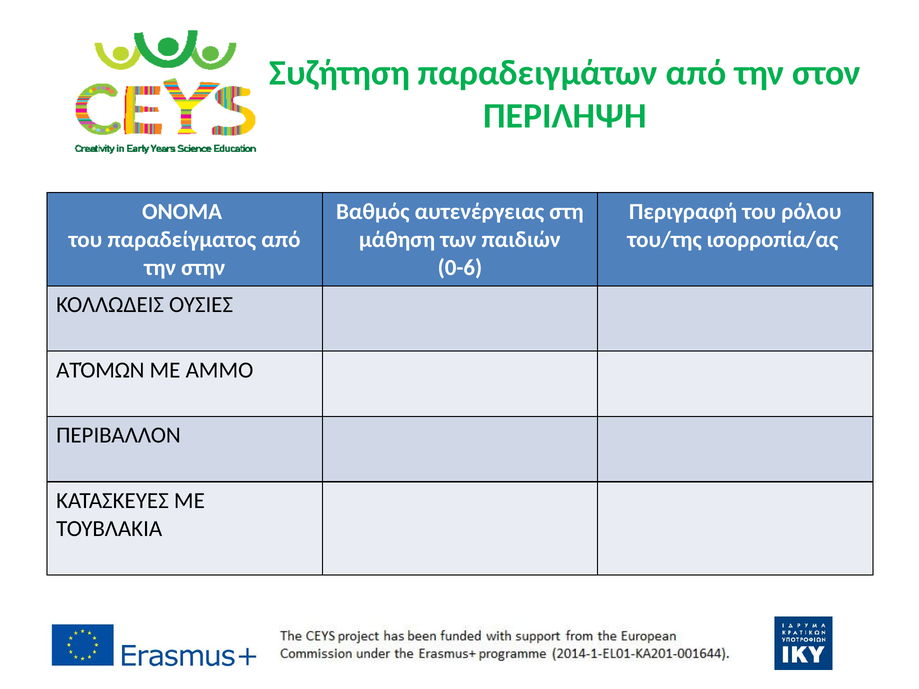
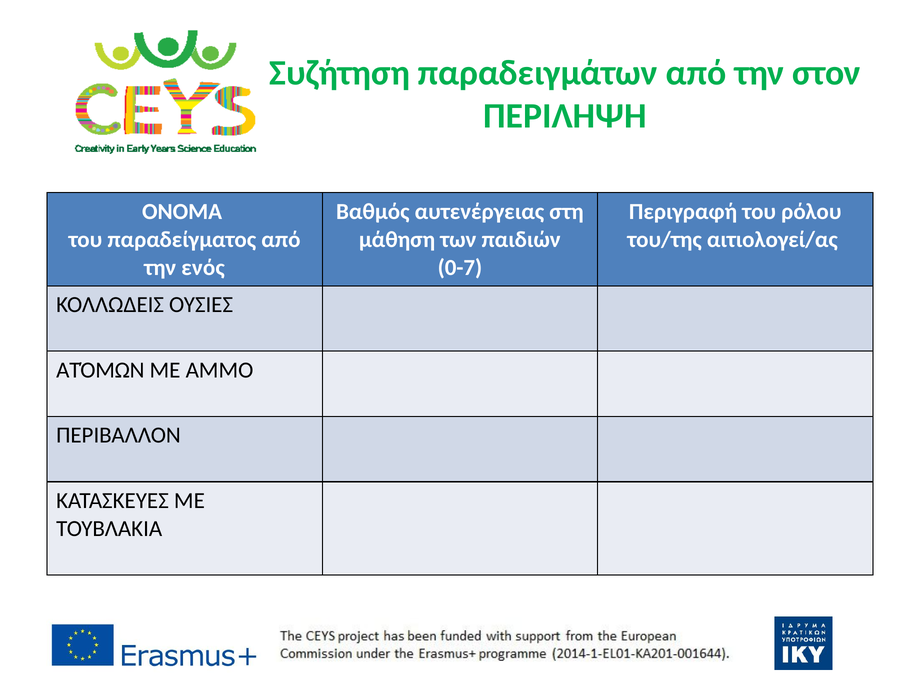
ισορροπία/ας: ισορροπία/ας -> αιτιολογεί/ας
στην: στην -> ενός
0-6: 0-6 -> 0-7
